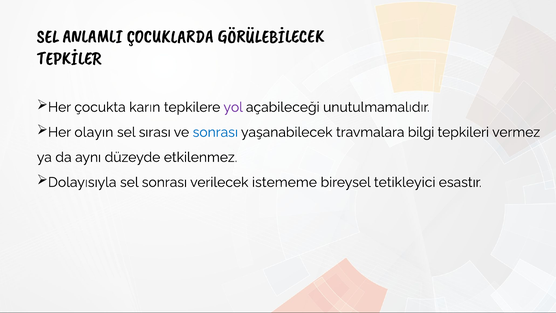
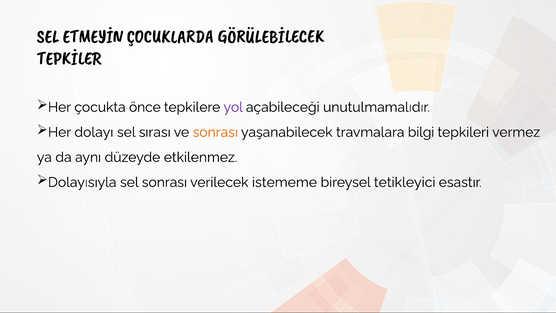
ANLAMLI: ANLAMLI -> ETMEYİN
karın: karın -> önce
olayın: olayın -> dolayı
sonrası at (215, 132) colour: blue -> orange
